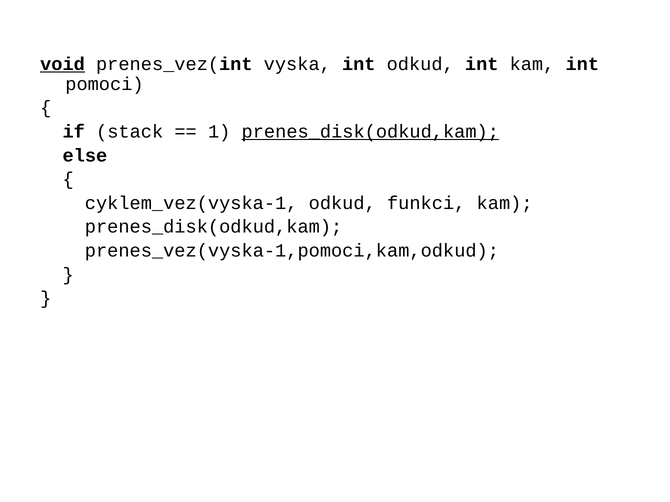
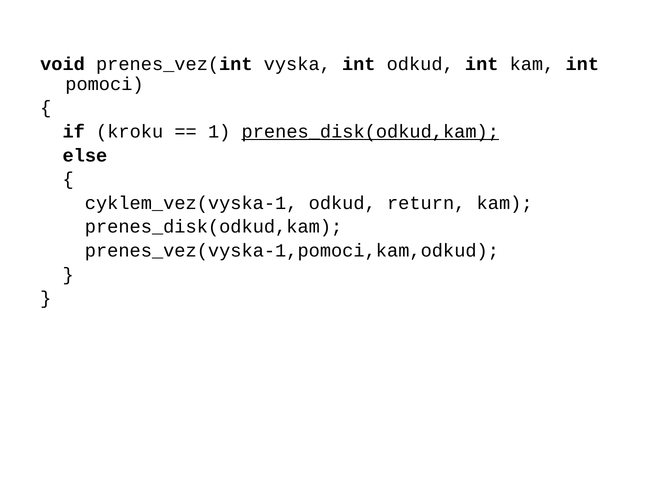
void underline: present -> none
stack: stack -> kroku
funkci: funkci -> return
